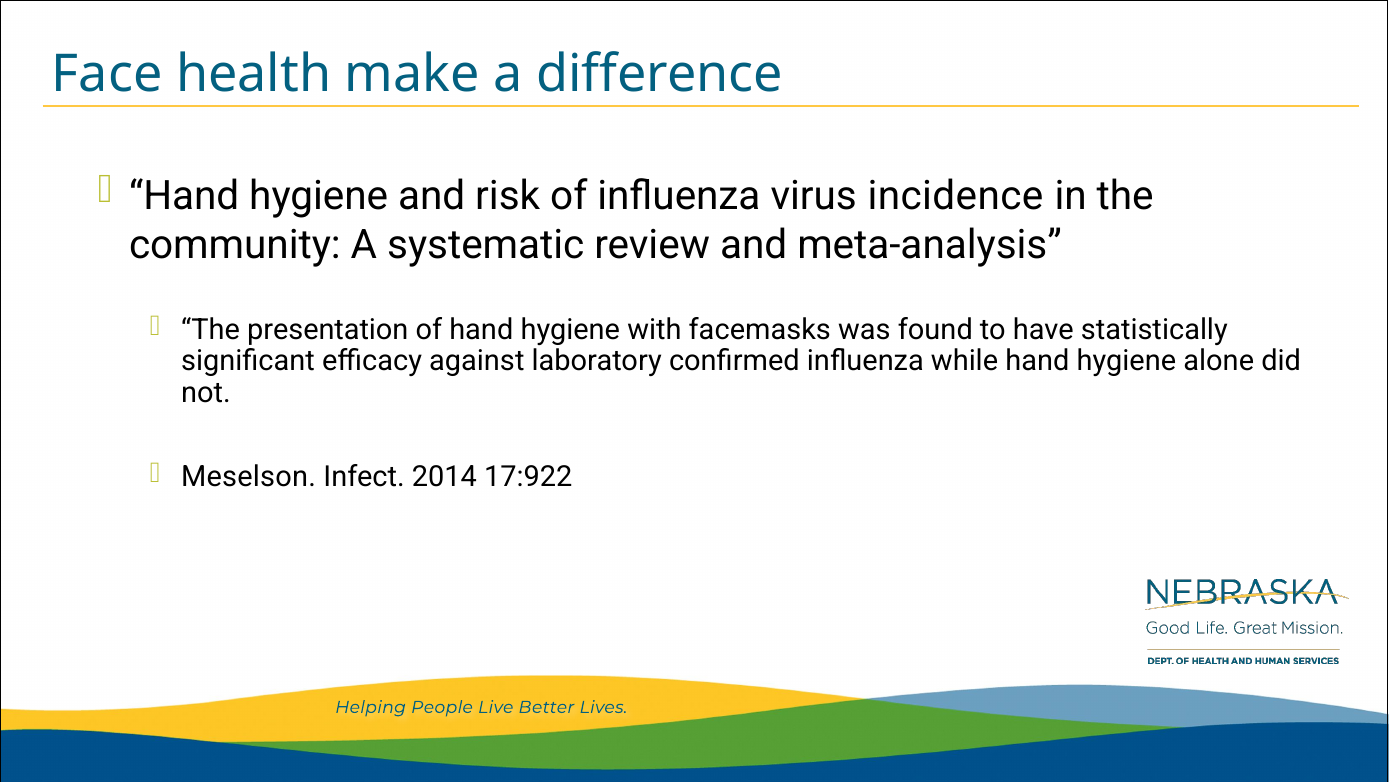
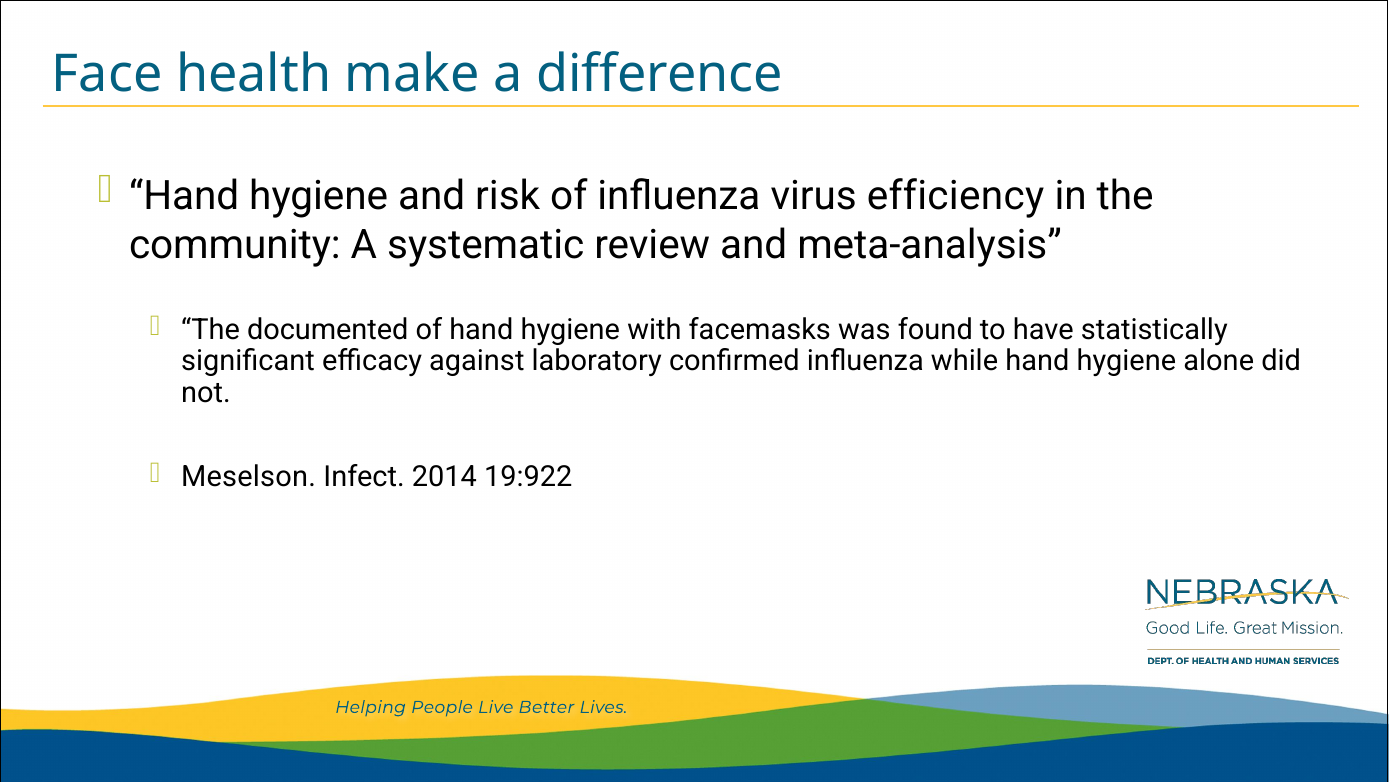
incidence: incidence -> efficiency
presentation: presentation -> documented
17:922: 17:922 -> 19:922
